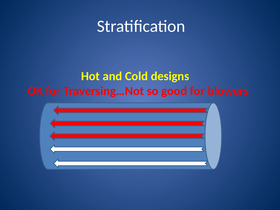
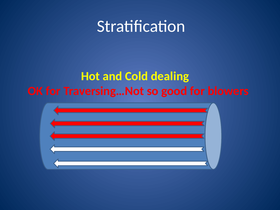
designs: designs -> dealing
